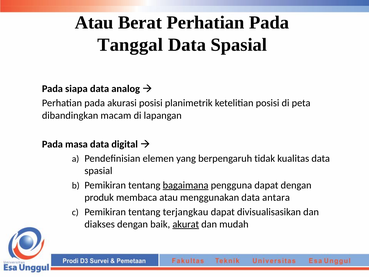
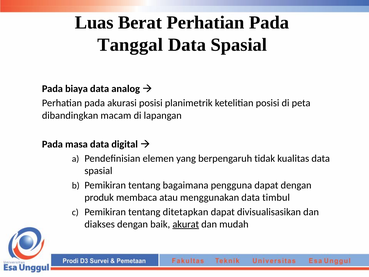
Atau at (94, 23): Atau -> Luas
siapa: siapa -> biaya
bagaimana underline: present -> none
antara: antara -> timbul
terjangkau: terjangkau -> ditetapkan
